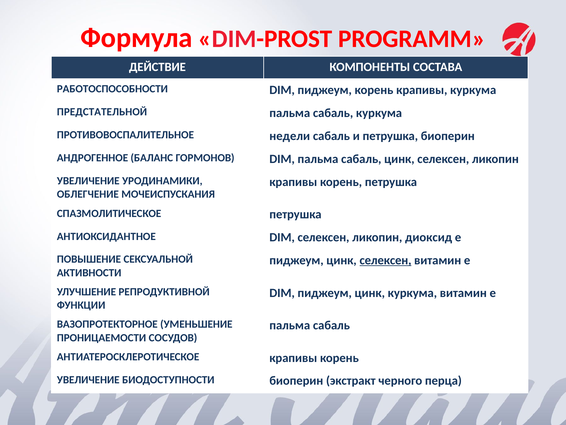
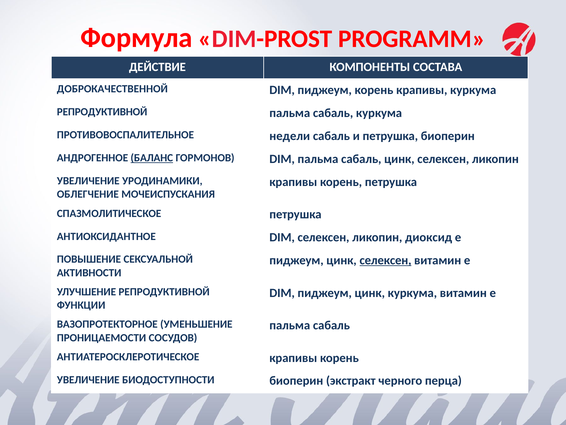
РАБОТОСПОСОБНОСТИ: РАБОТОСПОСОБНОСТИ -> ДОБРОКАЧЕСТВЕННОЙ
ПРЕДСТАТЕЛЬНОЙ at (102, 112): ПРЕДСТАТЕЛЬНОЙ -> РЕПРОДУКТИВНОЙ
БАЛАНС underline: none -> present
